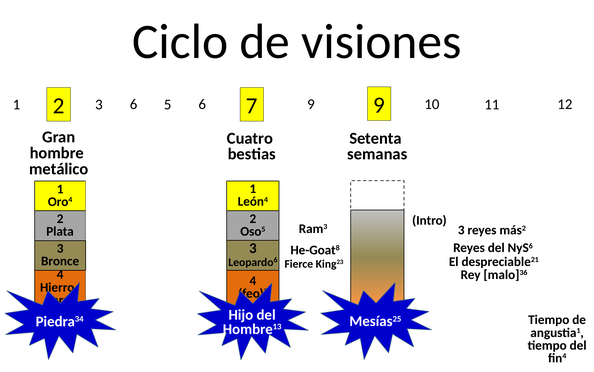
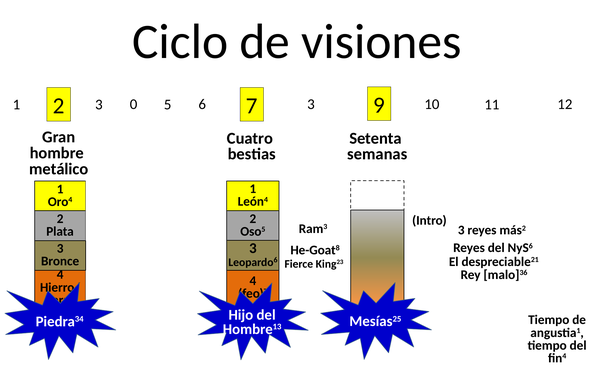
3 6: 6 -> 0
7 9: 9 -> 3
